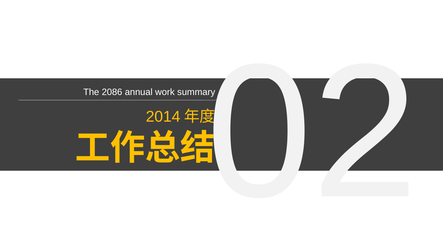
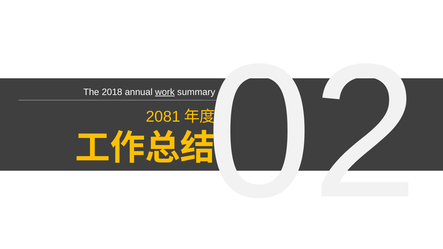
2086: 2086 -> 2018
work underline: none -> present
2014: 2014 -> 2081
